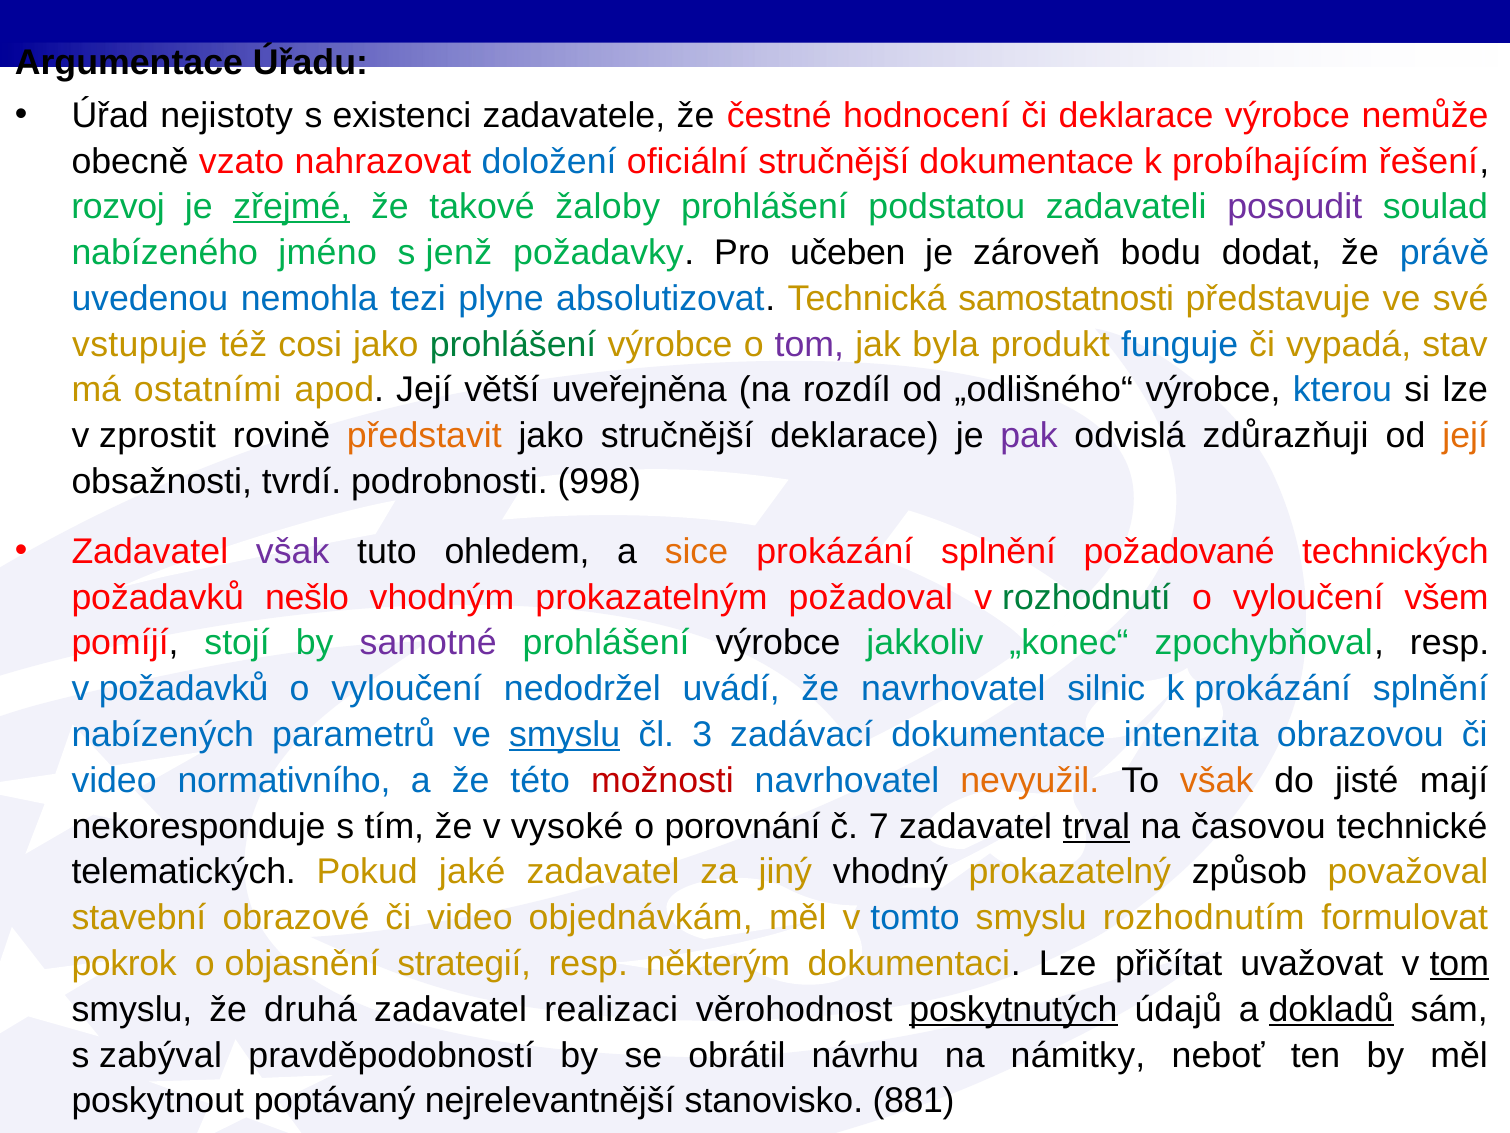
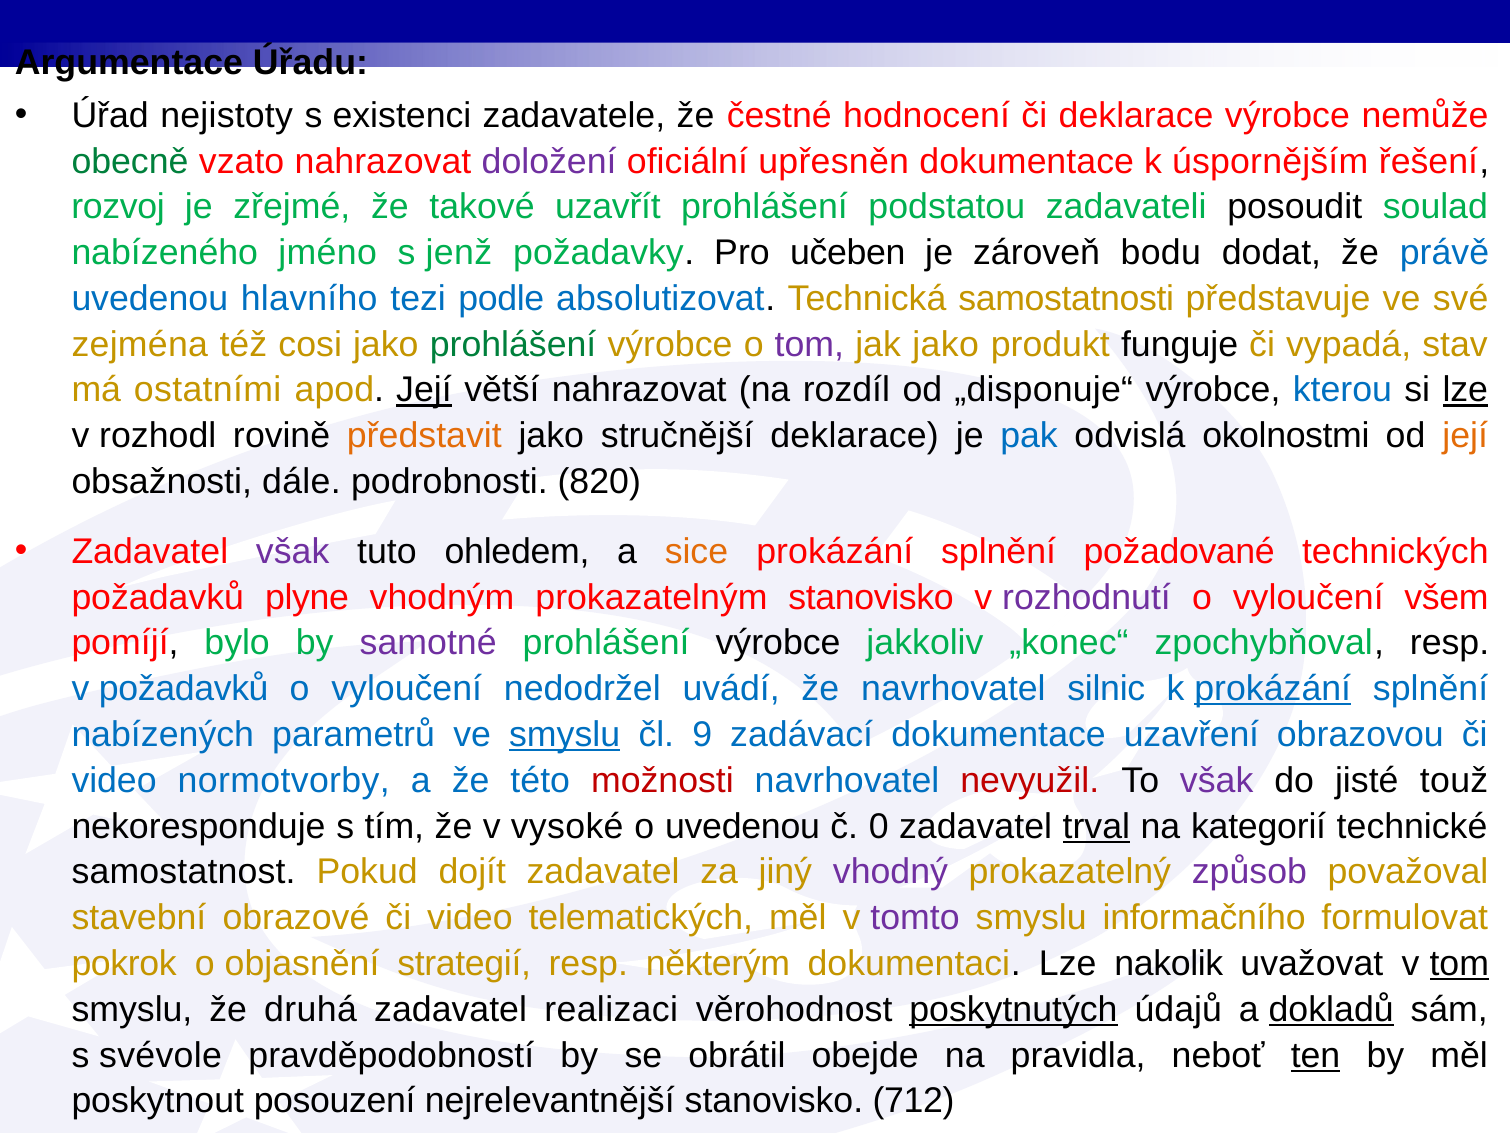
obecně colour: black -> green
doložení colour: blue -> purple
oficiální stručnější: stručnější -> upřesněn
probíhajícím: probíhajícím -> úspornějším
zřejmé underline: present -> none
žaloby: žaloby -> uzavřít
posoudit colour: purple -> black
nemohla: nemohla -> hlavního
plyne: plyne -> podle
vstupuje: vstupuje -> zejména
jak byla: byla -> jako
funguje colour: blue -> black
Její at (424, 390) underline: none -> present
větší uveřejněna: uveřejněna -> nahrazovat
„odlišného“: „odlišného“ -> „disponuje“
lze at (1465, 390) underline: none -> present
zprostit: zprostit -> rozhodl
pak colour: purple -> blue
zdůrazňuji: zdůrazňuji -> okolnostmi
tvrdí: tvrdí -> dále
998: 998 -> 820
nešlo: nešlo -> plyne
prokazatelným požadoval: požadoval -> stanovisko
rozhodnutí colour: green -> purple
stojí: stojí -> bylo
prokázání at (1273, 689) underline: none -> present
3: 3 -> 9
intenzita: intenzita -> uzavření
normativního: normativního -> normotvorby
nevyužil colour: orange -> red
však at (1217, 780) colour: orange -> purple
mají: mají -> touž
o porovnání: porovnání -> uvedenou
7: 7 -> 0
časovou: časovou -> kategorií
telematických: telematických -> samostatnost
jaké: jaké -> dojít
vhodný colour: black -> purple
způsob colour: black -> purple
objednávkám: objednávkám -> telematických
tomto colour: blue -> purple
rozhodnutím: rozhodnutím -> informačního
přičítat: přičítat -> nakolik
zabýval: zabýval -> svévole
návrhu: návrhu -> obejde
námitky: námitky -> pravidla
ten underline: none -> present
poptávaný: poptávaný -> posouzení
881: 881 -> 712
